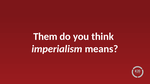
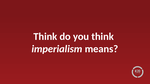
Them at (45, 37): Them -> Think
